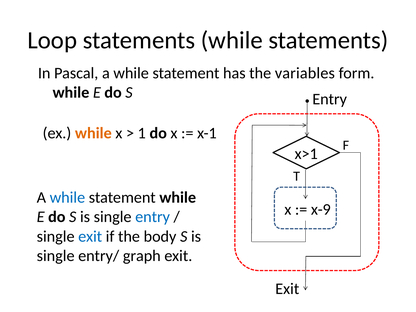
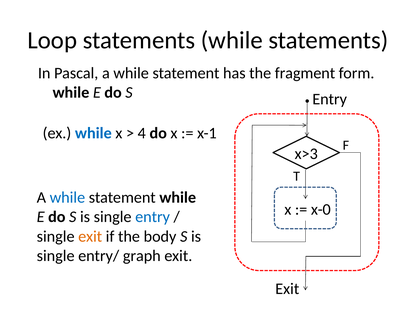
variables: variables -> fragment
while at (93, 133) colour: orange -> blue
1: 1 -> 4
x>1: x>1 -> x>3
x-9: x-9 -> x-0
exit at (90, 236) colour: blue -> orange
